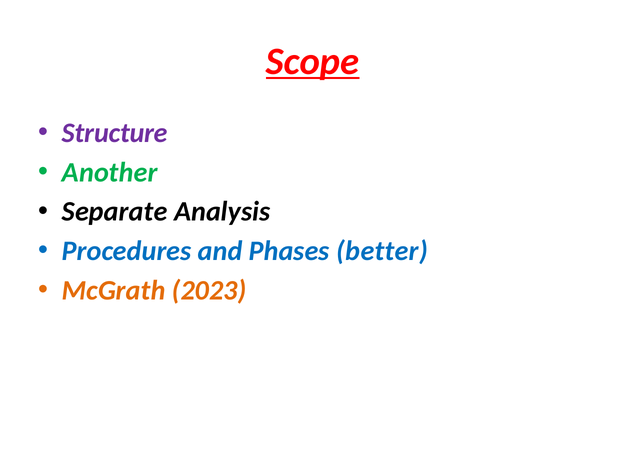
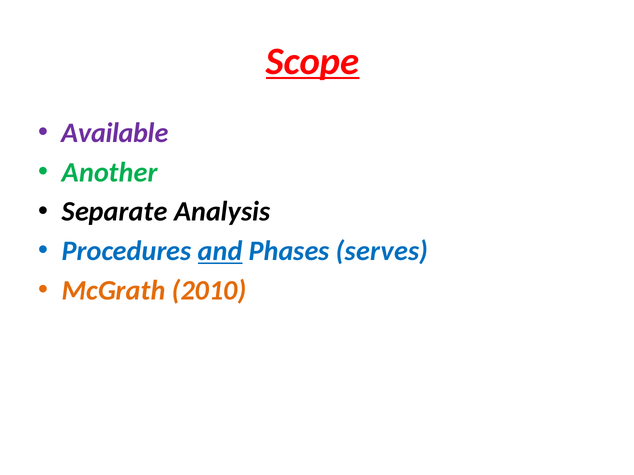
Structure: Structure -> Available
and underline: none -> present
better: better -> serves
2023: 2023 -> 2010
